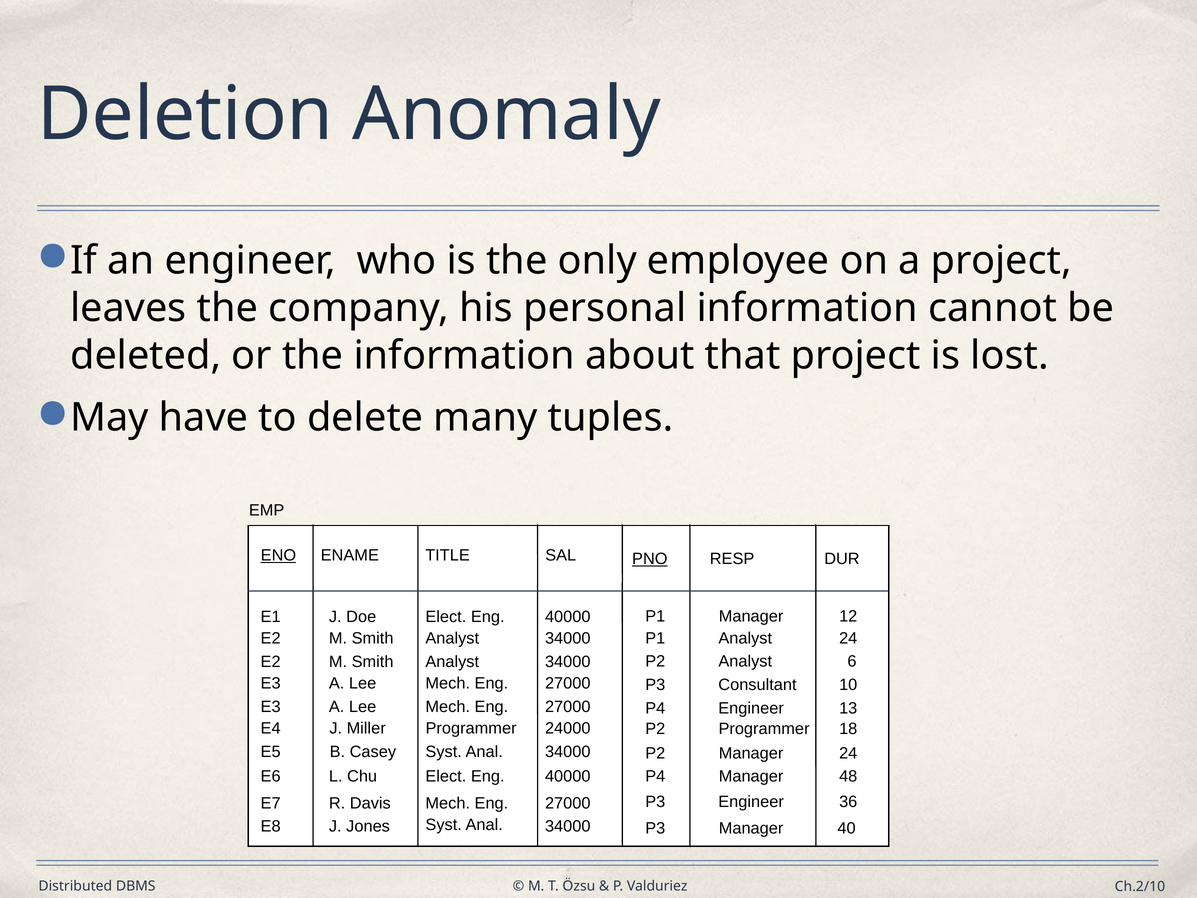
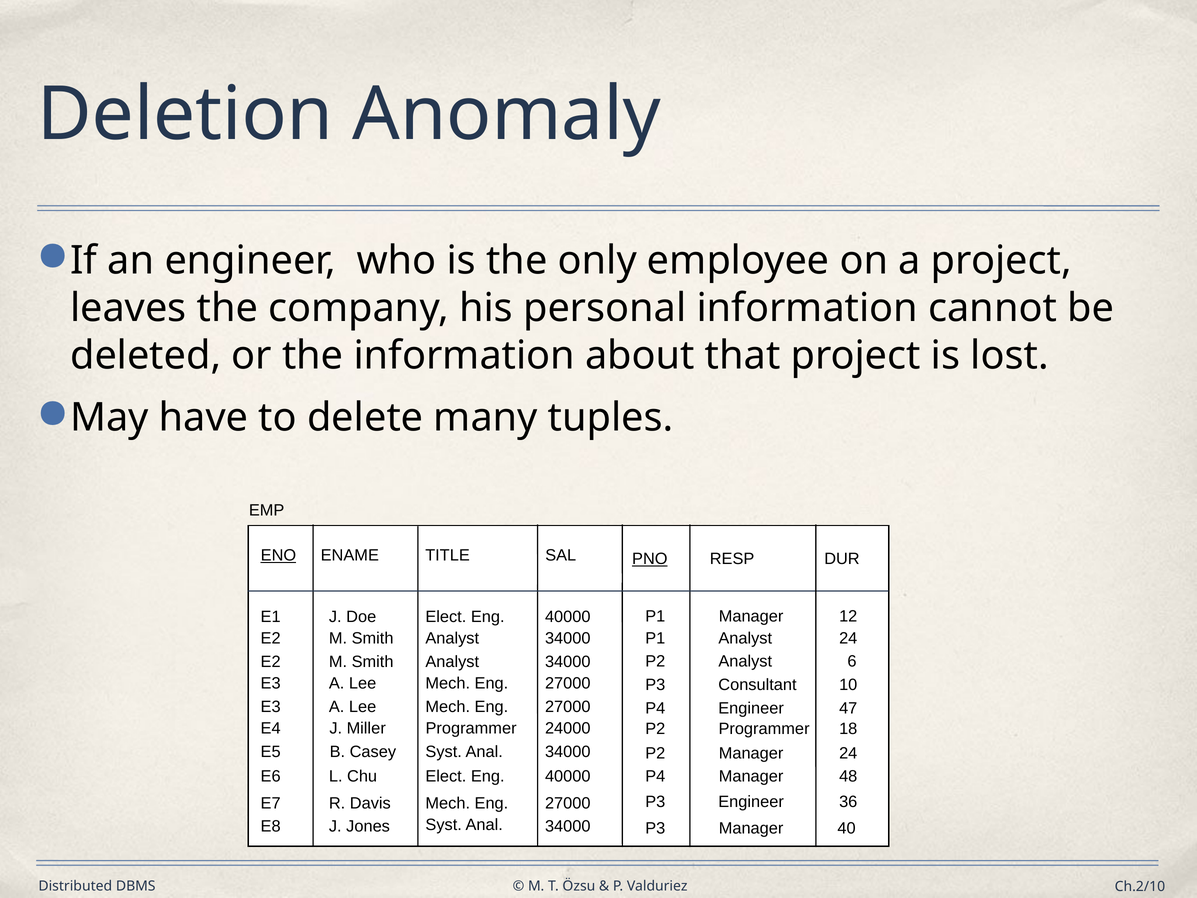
13: 13 -> 47
